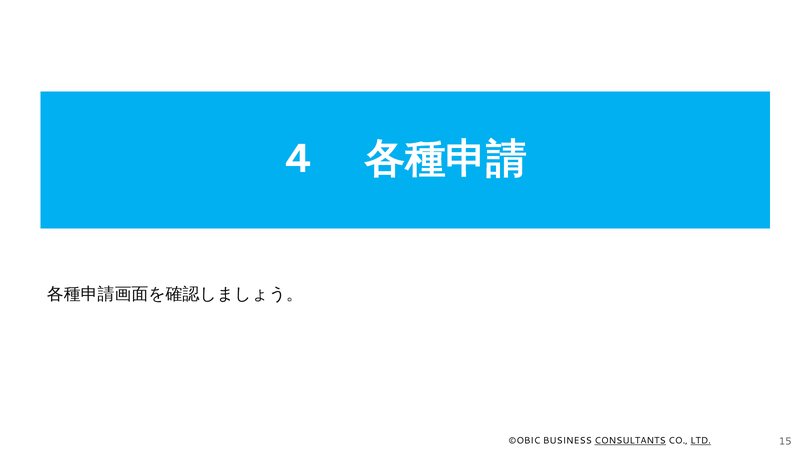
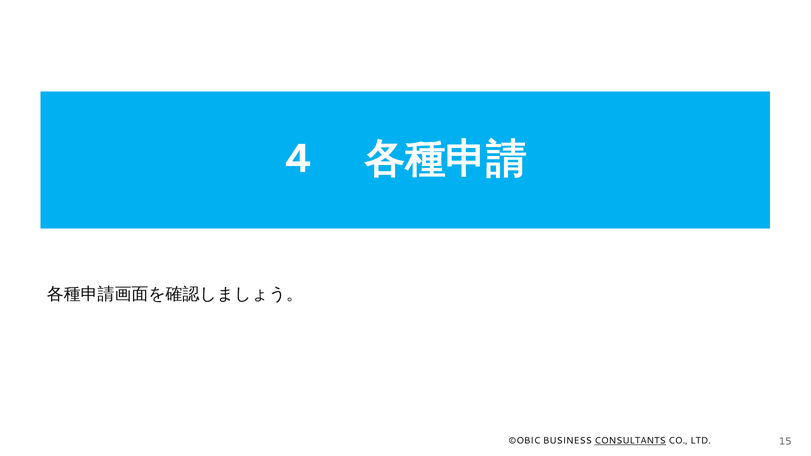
LTD underline: present -> none
